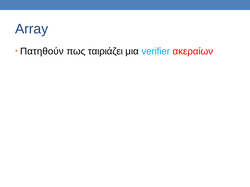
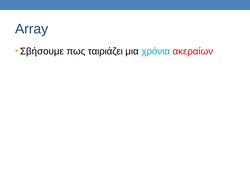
Πατηθούν: Πατηθούν -> Σβήσουμε
verifier: verifier -> χρόνια
